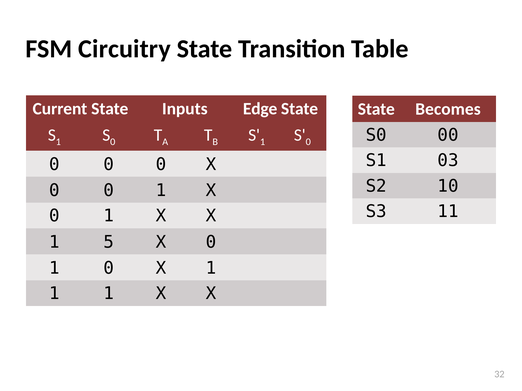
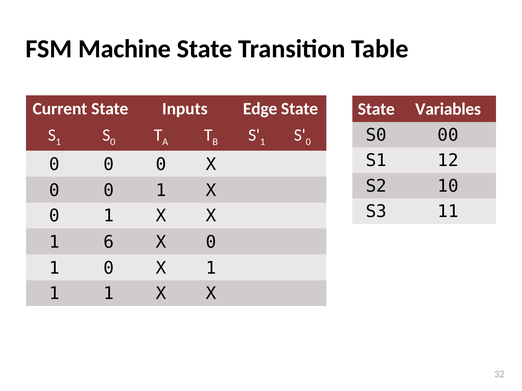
Circuitry: Circuitry -> Machine
Becomes: Becomes -> Variables
03: 03 -> 12
5: 5 -> 6
